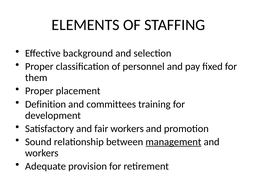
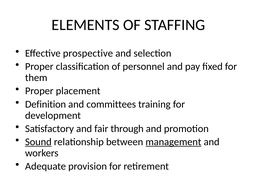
background: background -> prospective
fair workers: workers -> through
Sound underline: none -> present
